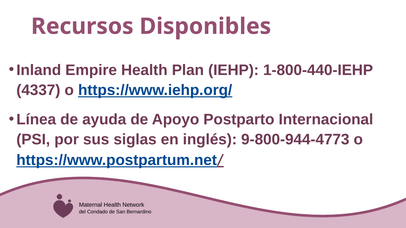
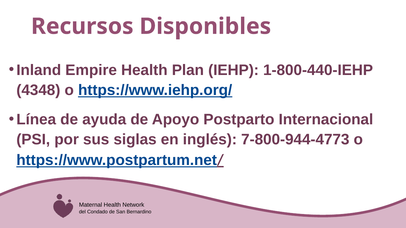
4337: 4337 -> 4348
9-800-944-4773: 9-800-944-4773 -> 7-800-944-4773
